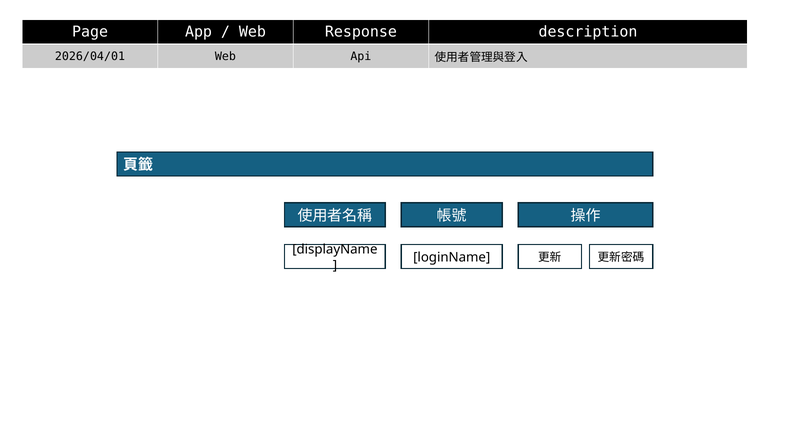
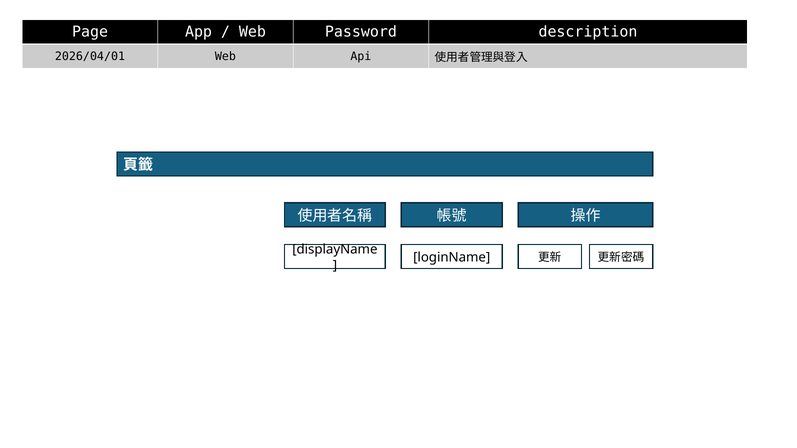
Response: Response -> Password
